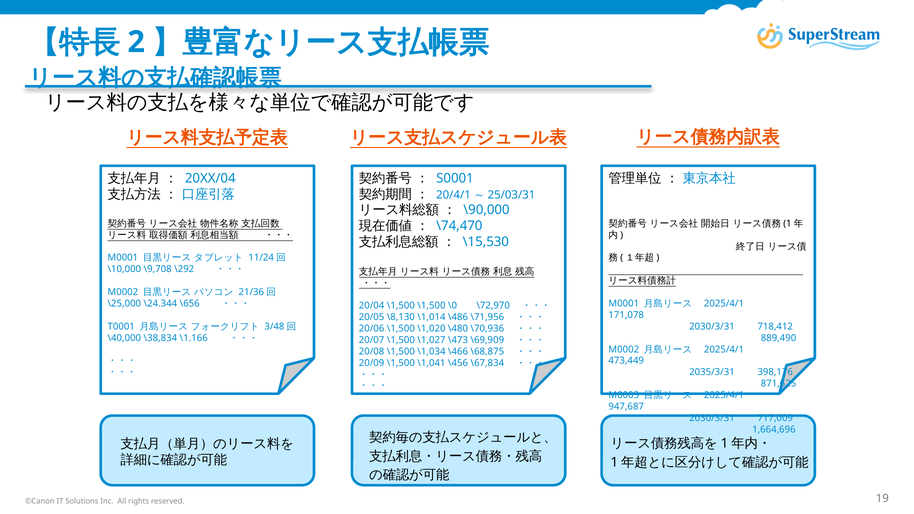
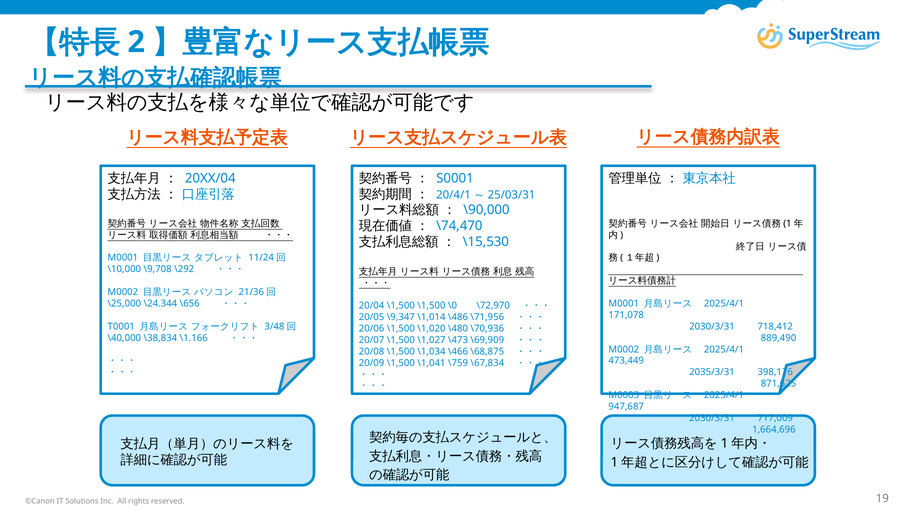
\8,130: \8,130 -> \9,347
\456: \456 -> \759
